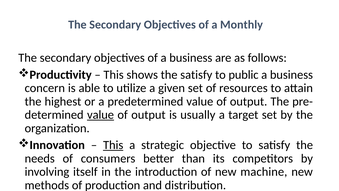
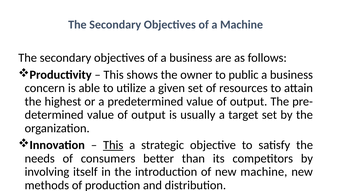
a Monthly: Monthly -> Machine
the satisfy: satisfy -> owner
value at (101, 115) underline: present -> none
